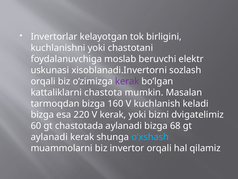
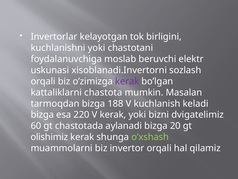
160: 160 -> 188
68: 68 -> 20
aylanadi at (49, 137): aylanadi -> olishimiz
o’xshash colour: light blue -> light green
